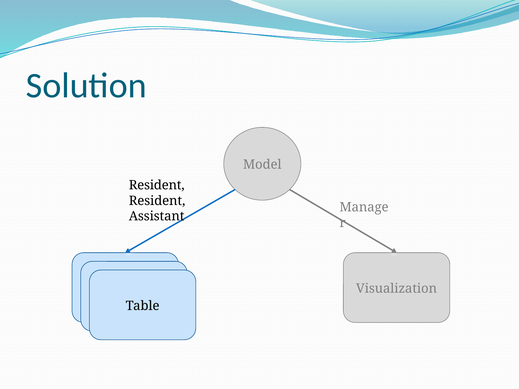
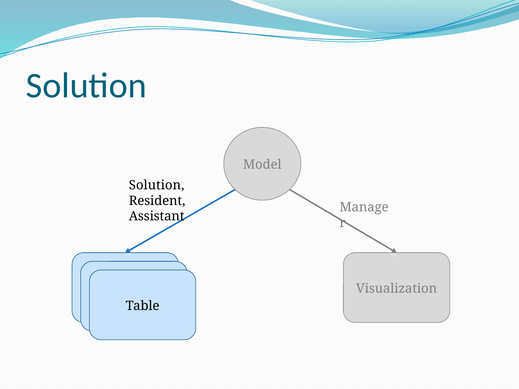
Resident at (157, 185): Resident -> Solution
